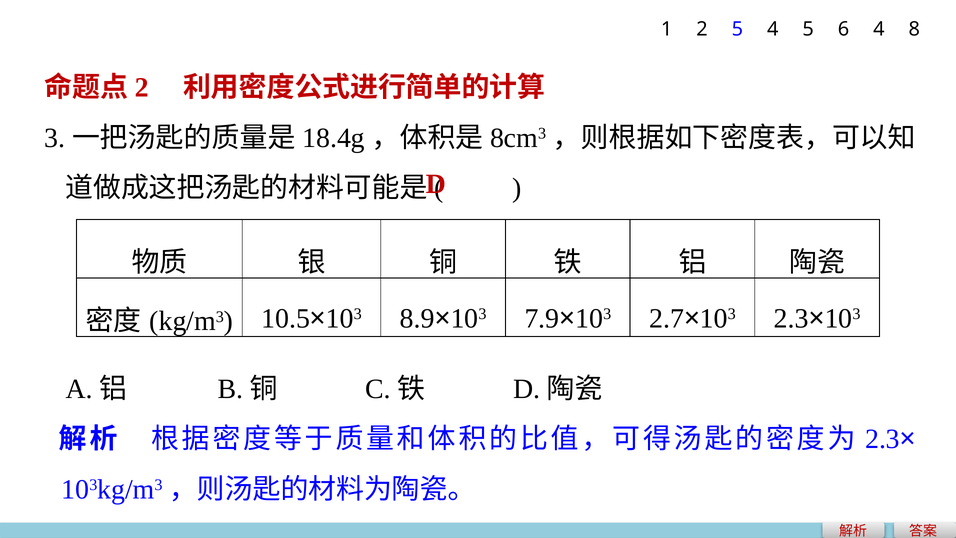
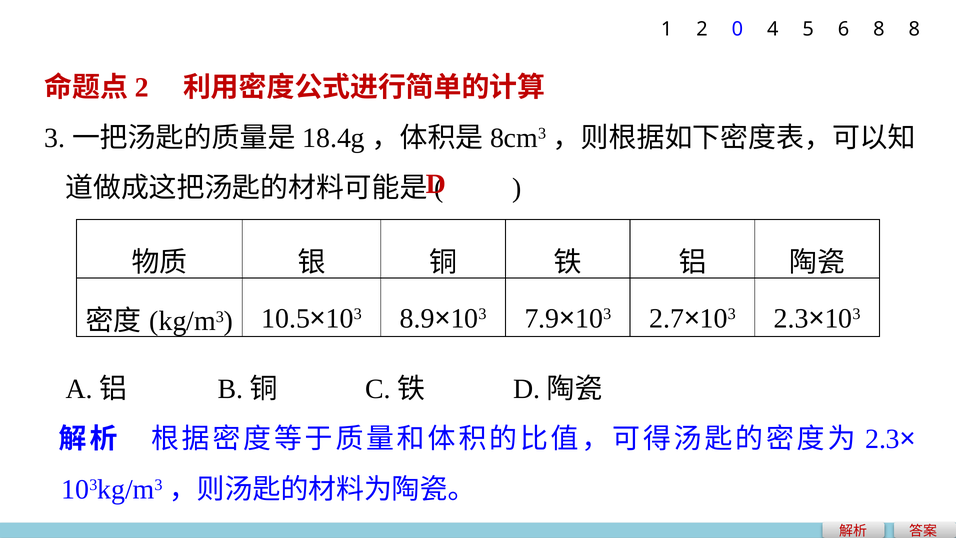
2 5: 5 -> 0
6 4: 4 -> 8
